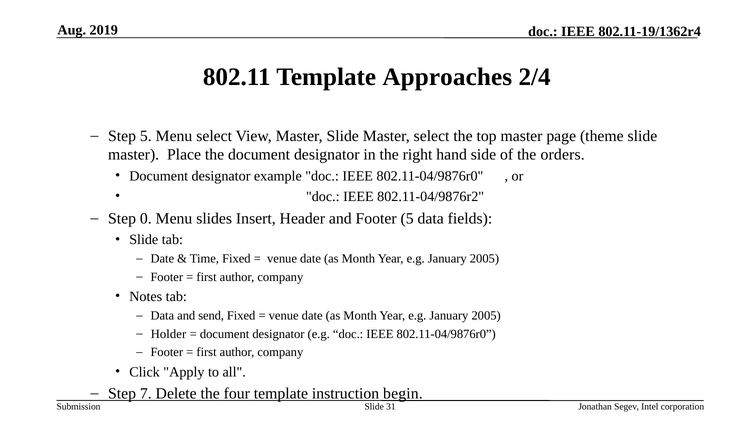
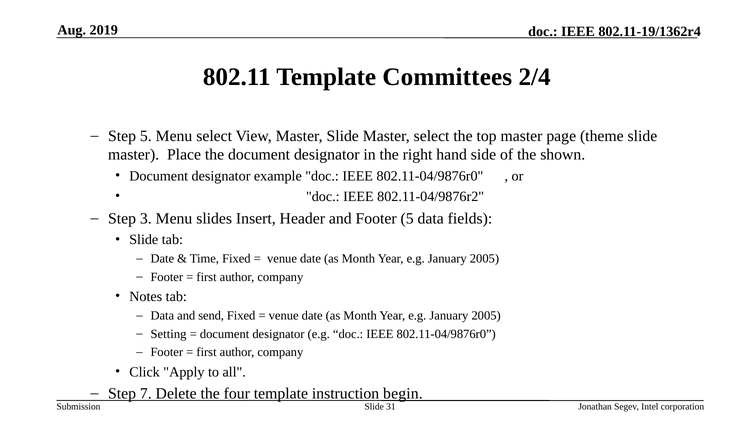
Approaches: Approaches -> Committees
orders: orders -> shown
0: 0 -> 3
Holder: Holder -> Setting
